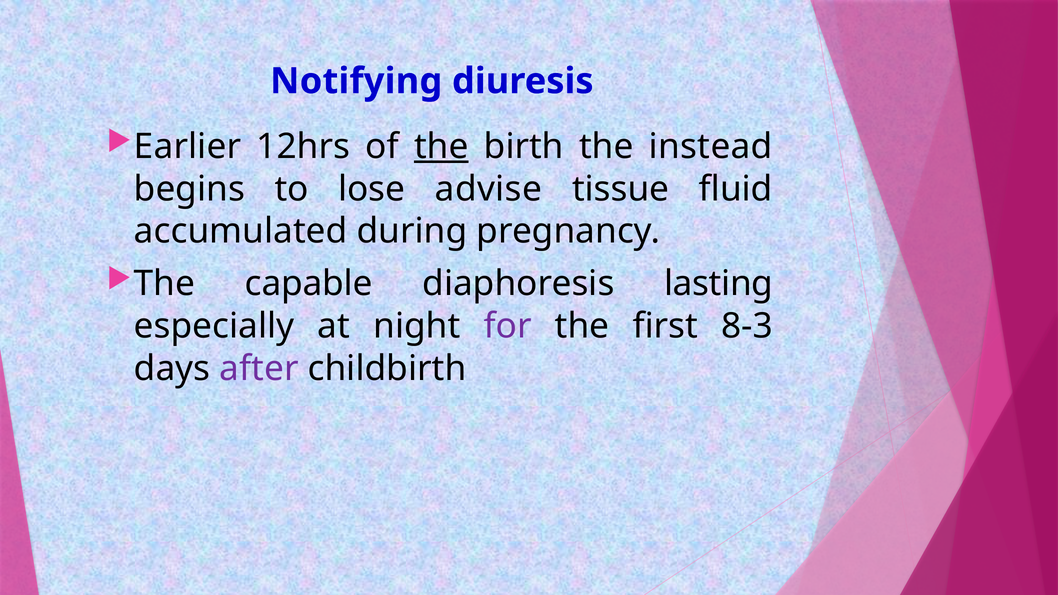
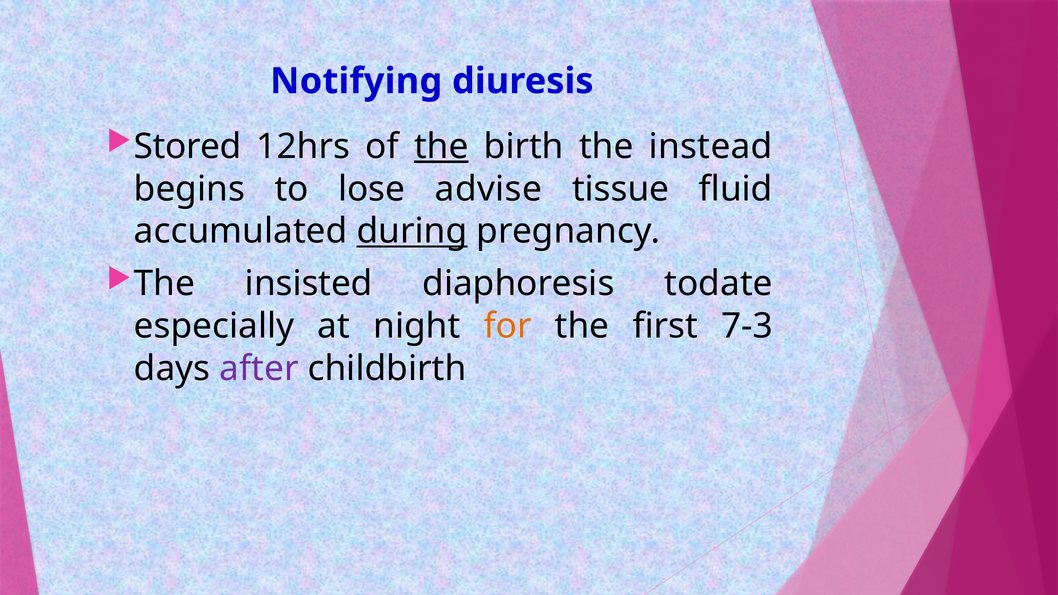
Earlier: Earlier -> Stored
during underline: none -> present
capable: capable -> insisted
lasting: lasting -> todate
for colour: purple -> orange
8-3: 8-3 -> 7-3
